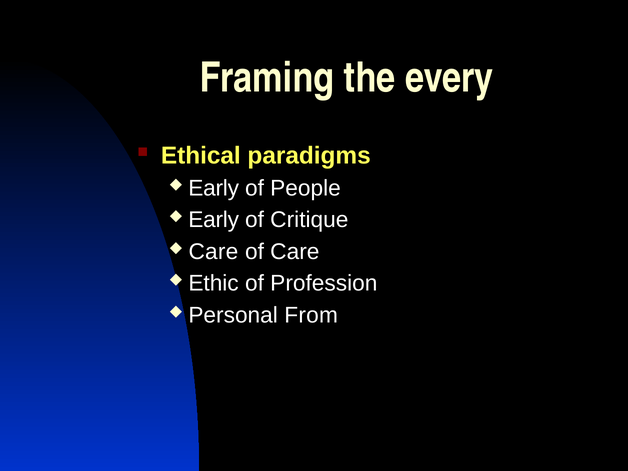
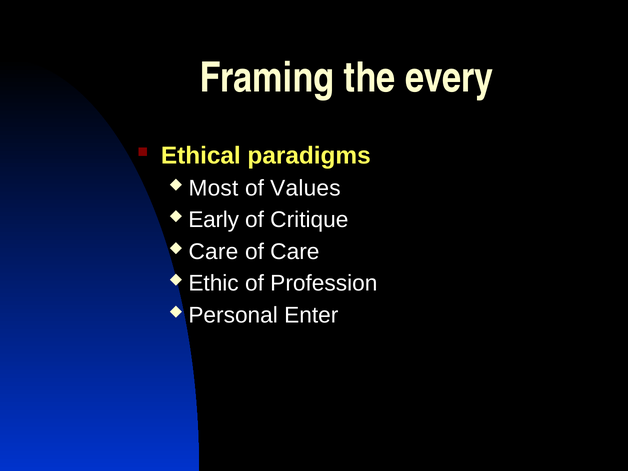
Early at (214, 188): Early -> Most
People: People -> Values
From: From -> Enter
